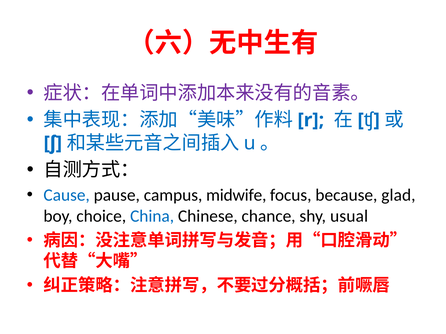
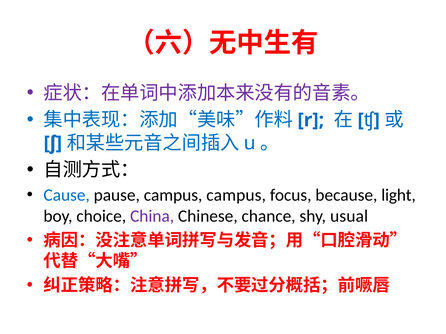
campus midwife: midwife -> campus
glad: glad -> light
China colour: blue -> purple
